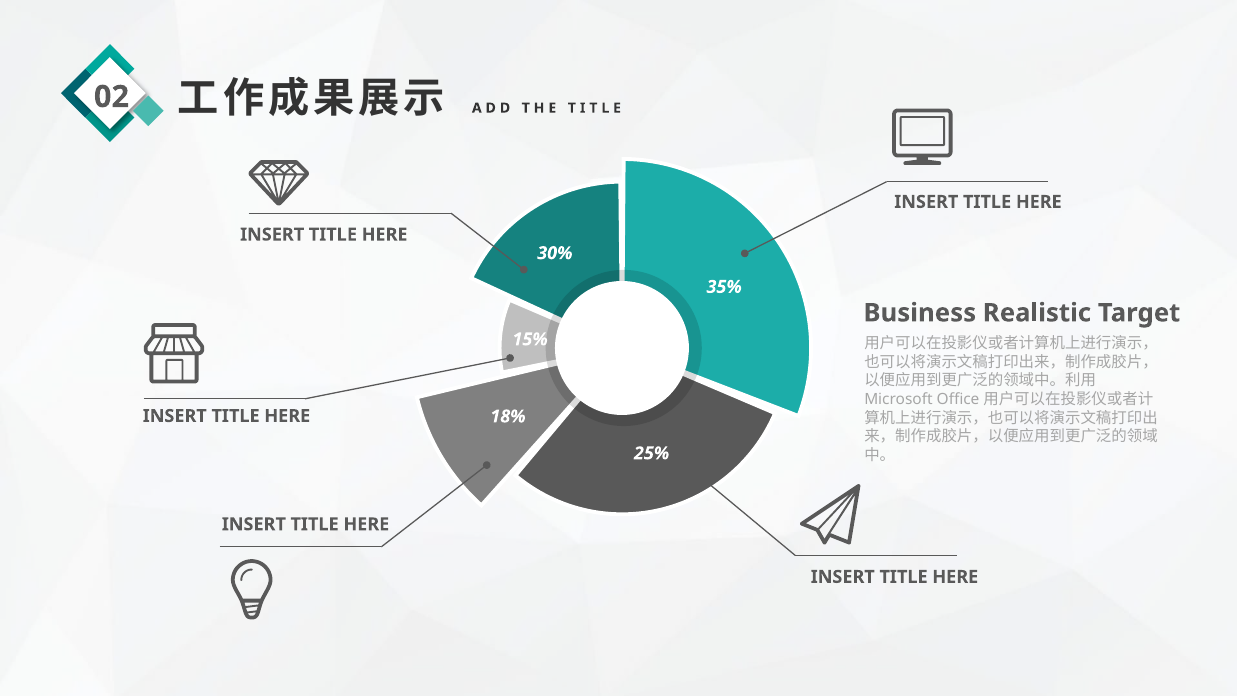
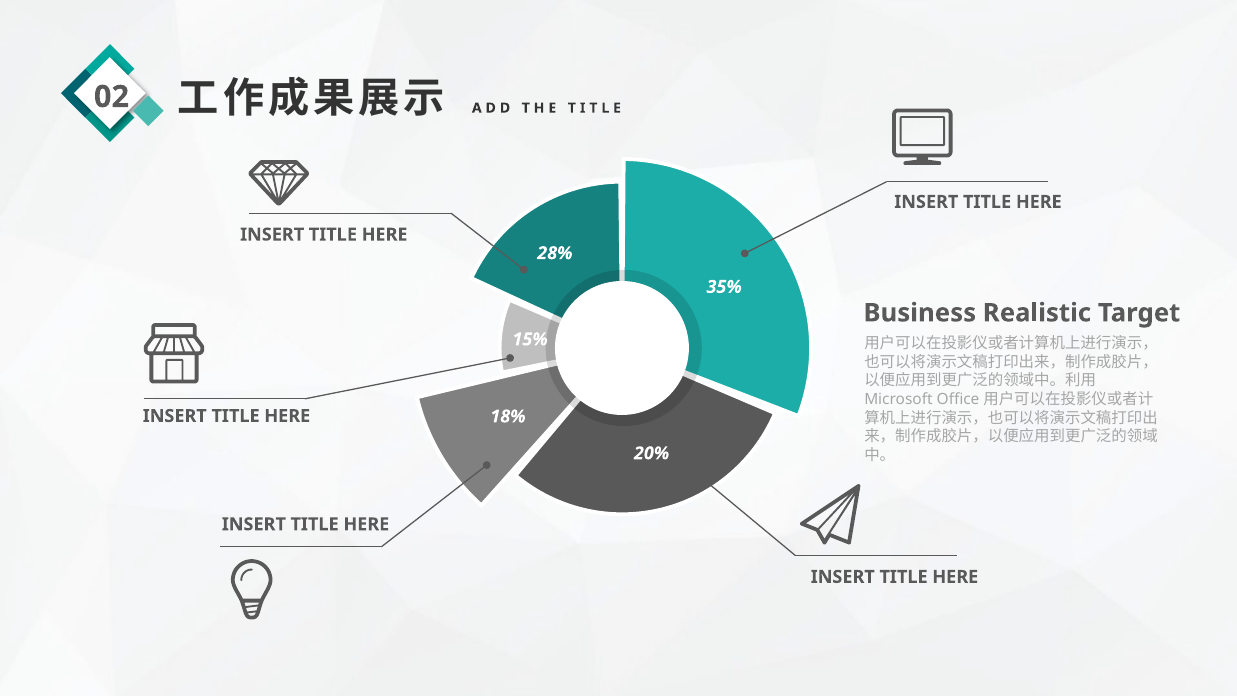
30%: 30% -> 28%
25%: 25% -> 20%
